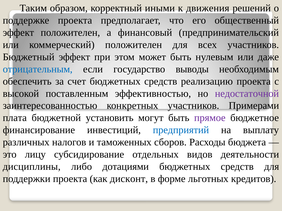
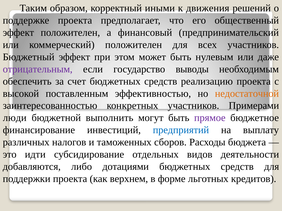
отрицательным colour: blue -> purple
недостаточной colour: purple -> orange
плата: плата -> люди
установить: установить -> выполнить
лицу: лицу -> идти
дисциплины: дисциплины -> добавляются
дисконт: дисконт -> верхнем
